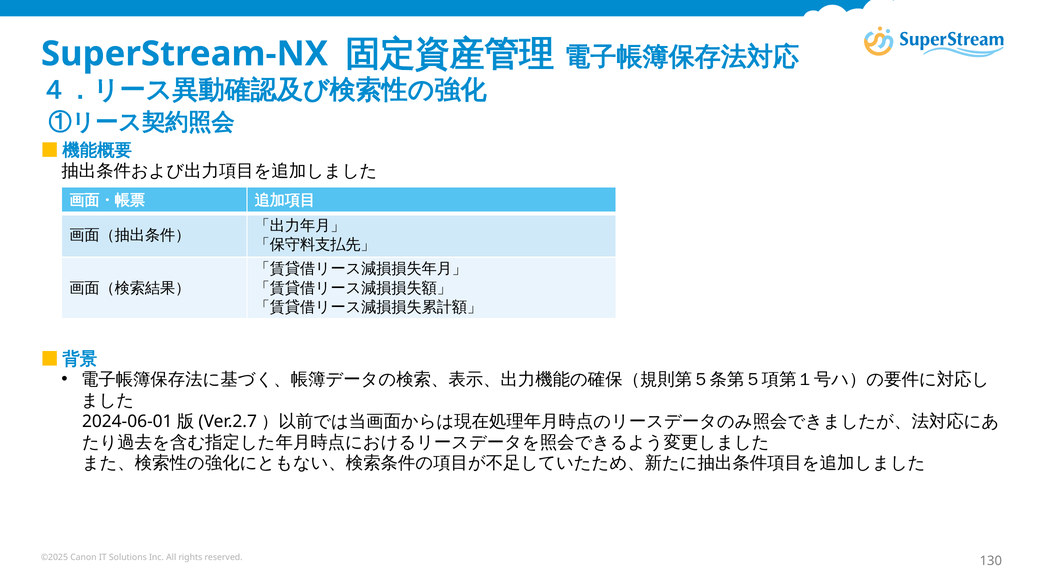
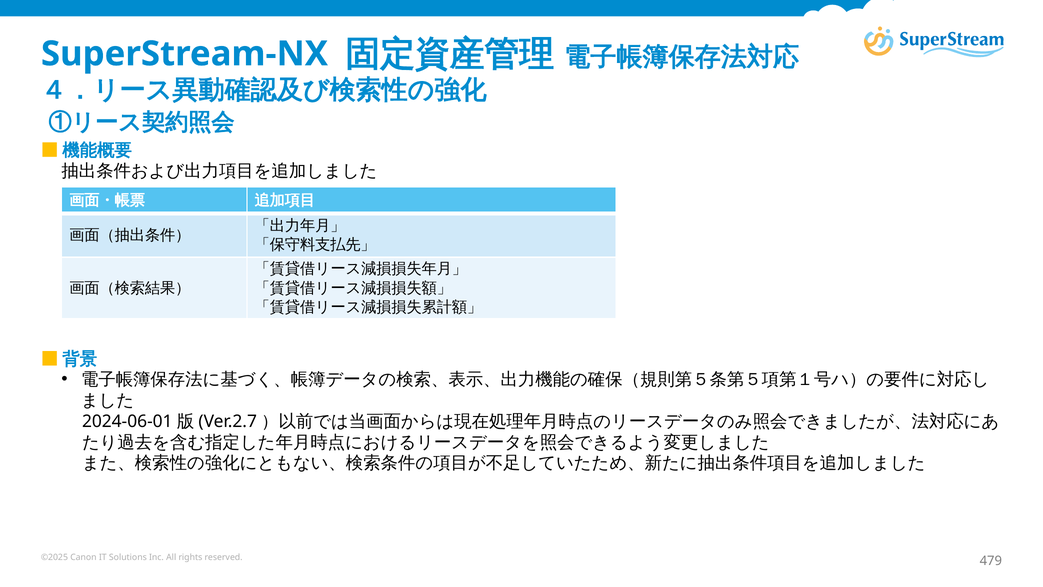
130: 130 -> 479
